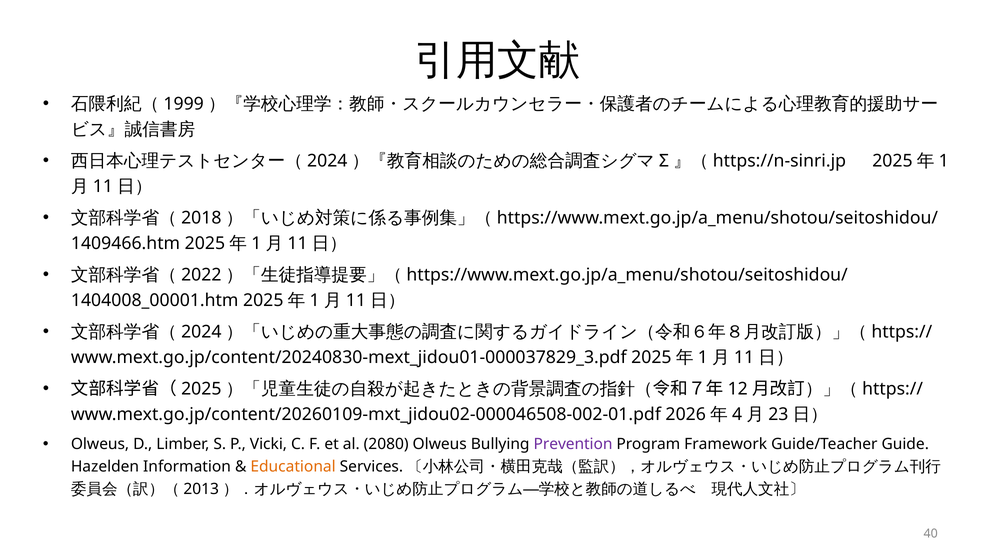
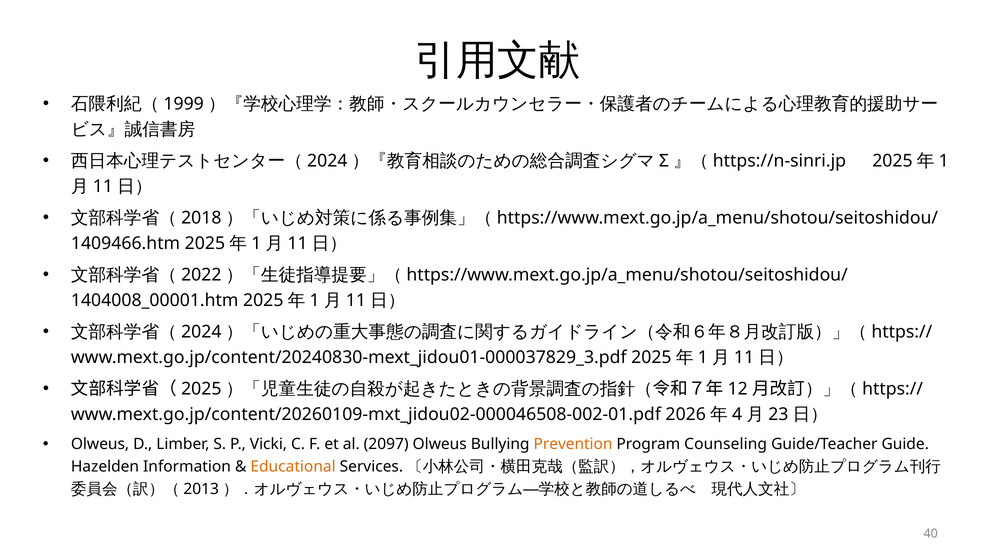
2080: 2080 -> 2097
Prevention colour: purple -> orange
Framework: Framework -> Counseling
